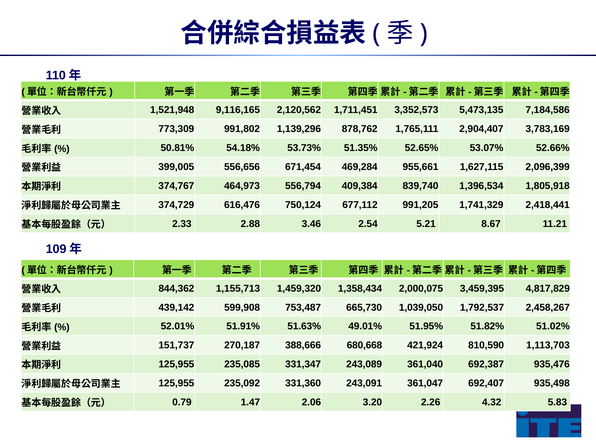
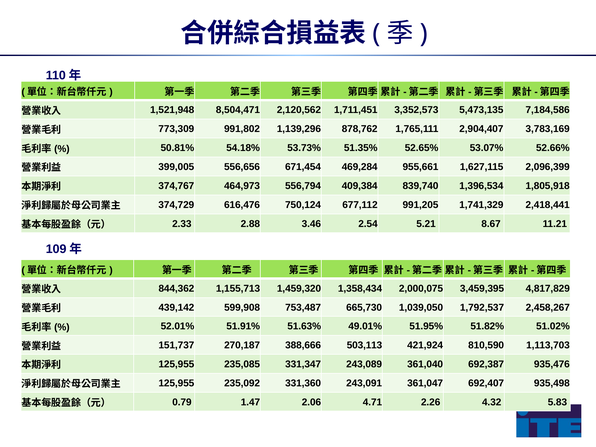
9,116,165: 9,116,165 -> 8,504,471
680,668: 680,668 -> 503,113
3.20: 3.20 -> 4.71
